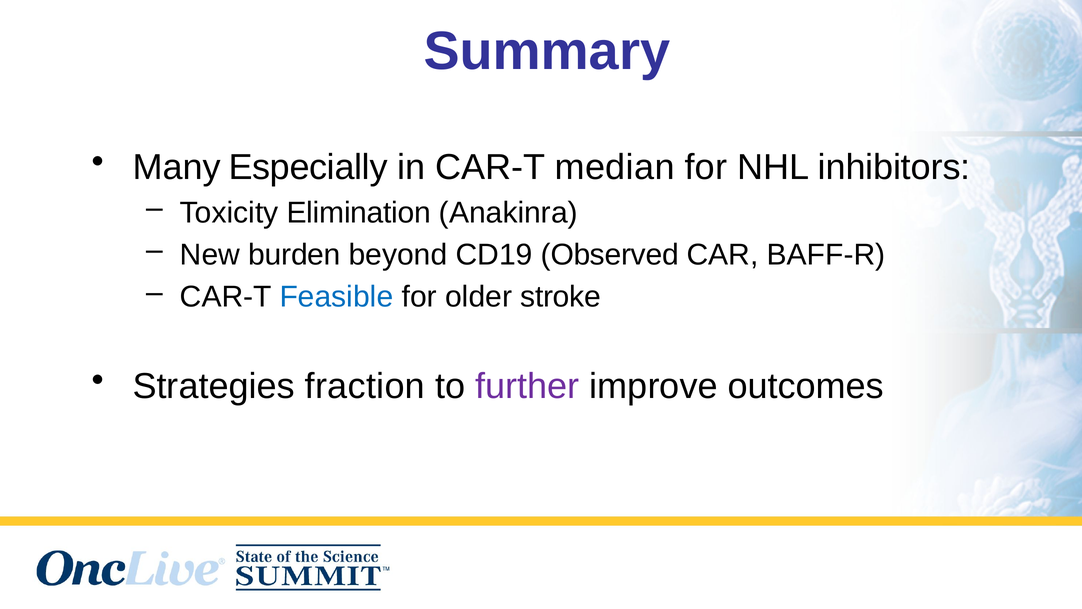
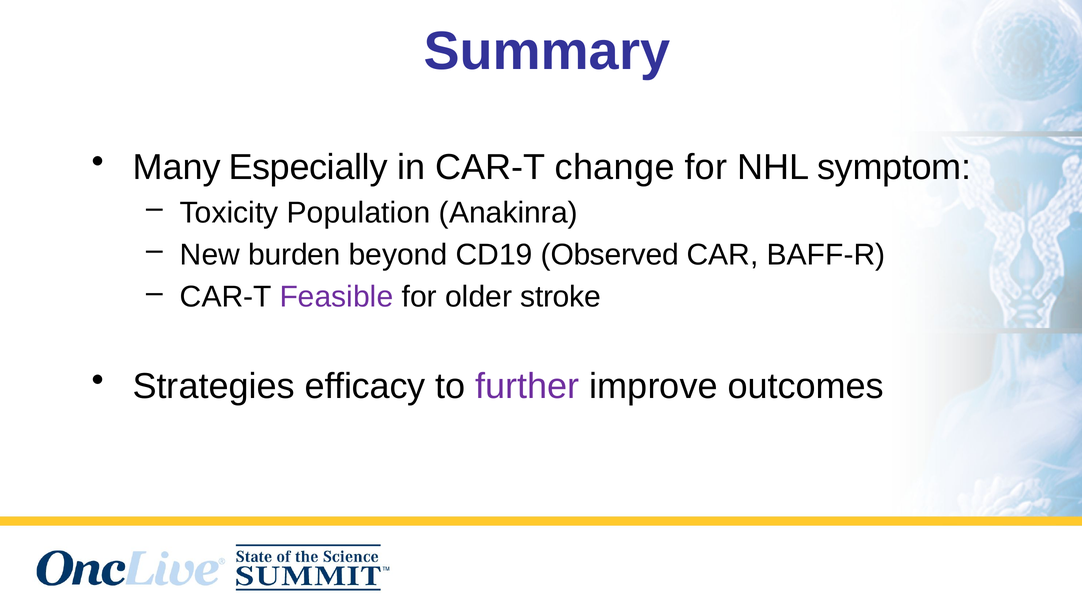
median: median -> change
inhibitors: inhibitors -> symptom
Elimination: Elimination -> Population
Feasible colour: blue -> purple
fraction: fraction -> efficacy
